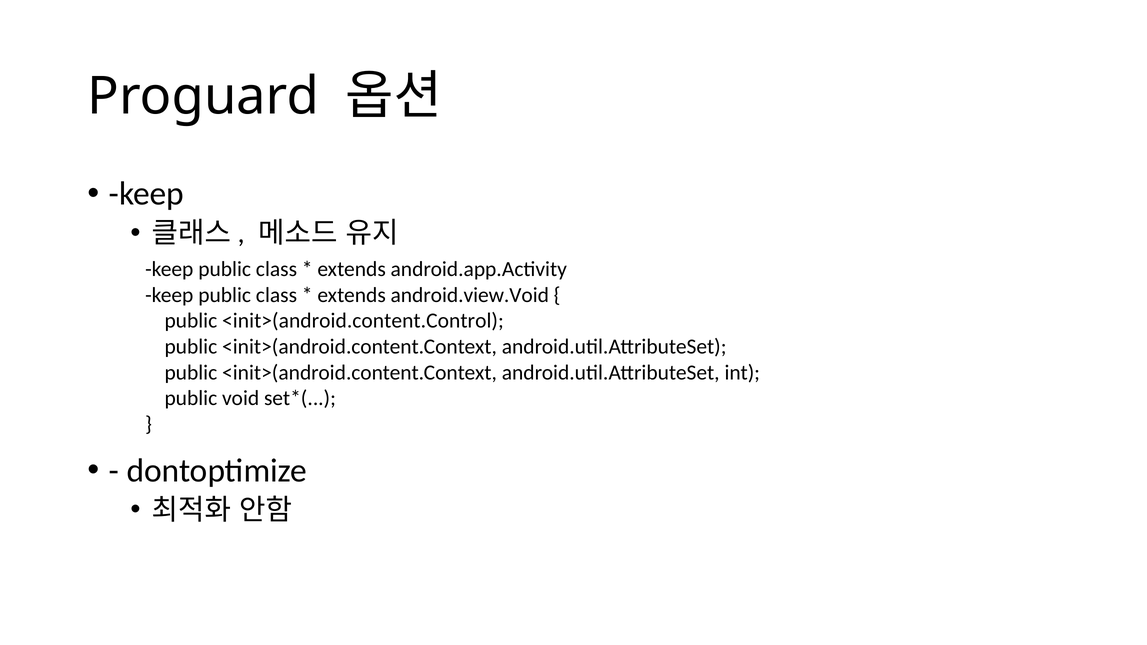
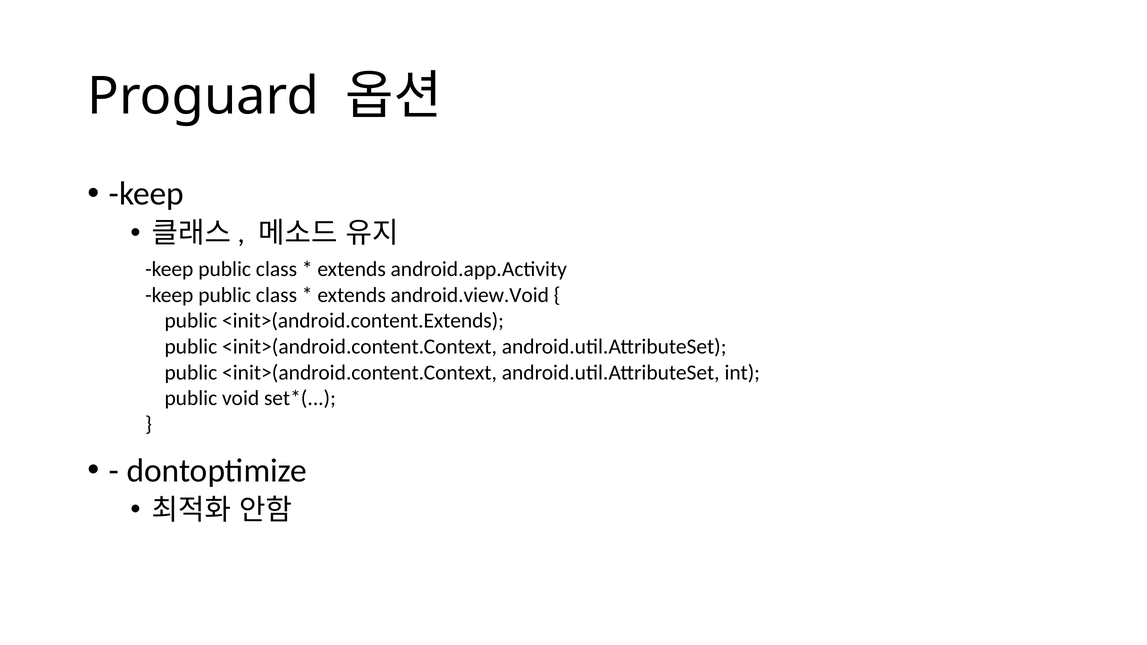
<init>(android.content.Control: <init>(android.content.Control -> <init>(android.content.Extends
